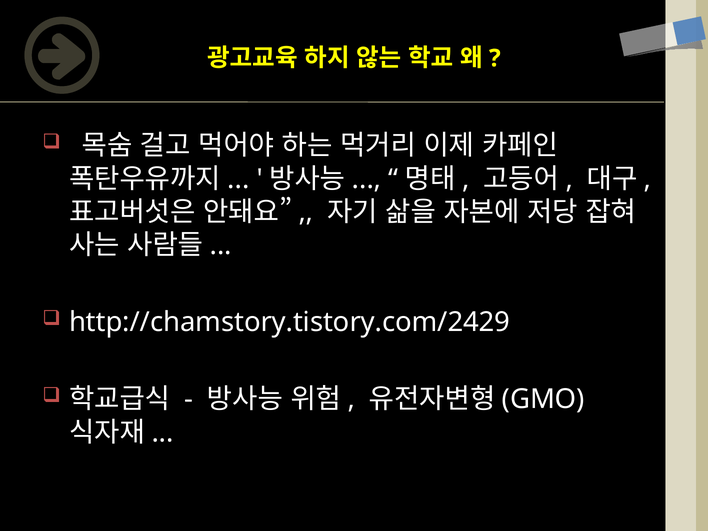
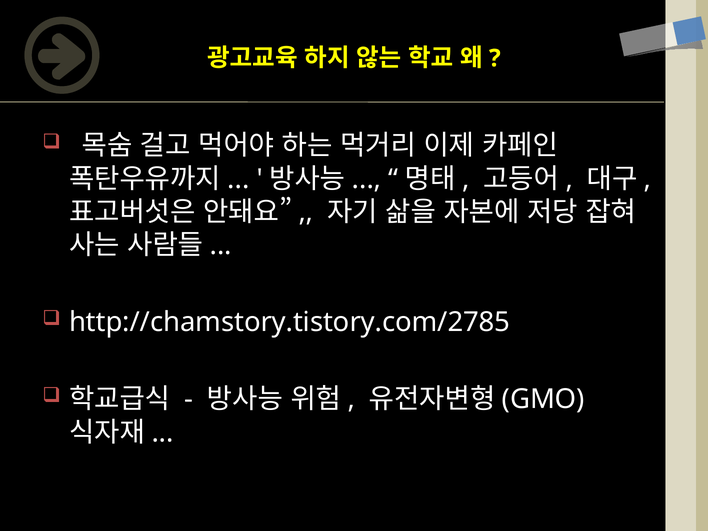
http://chamstory.tistory.com/2429: http://chamstory.tistory.com/2429 -> http://chamstory.tistory.com/2785
